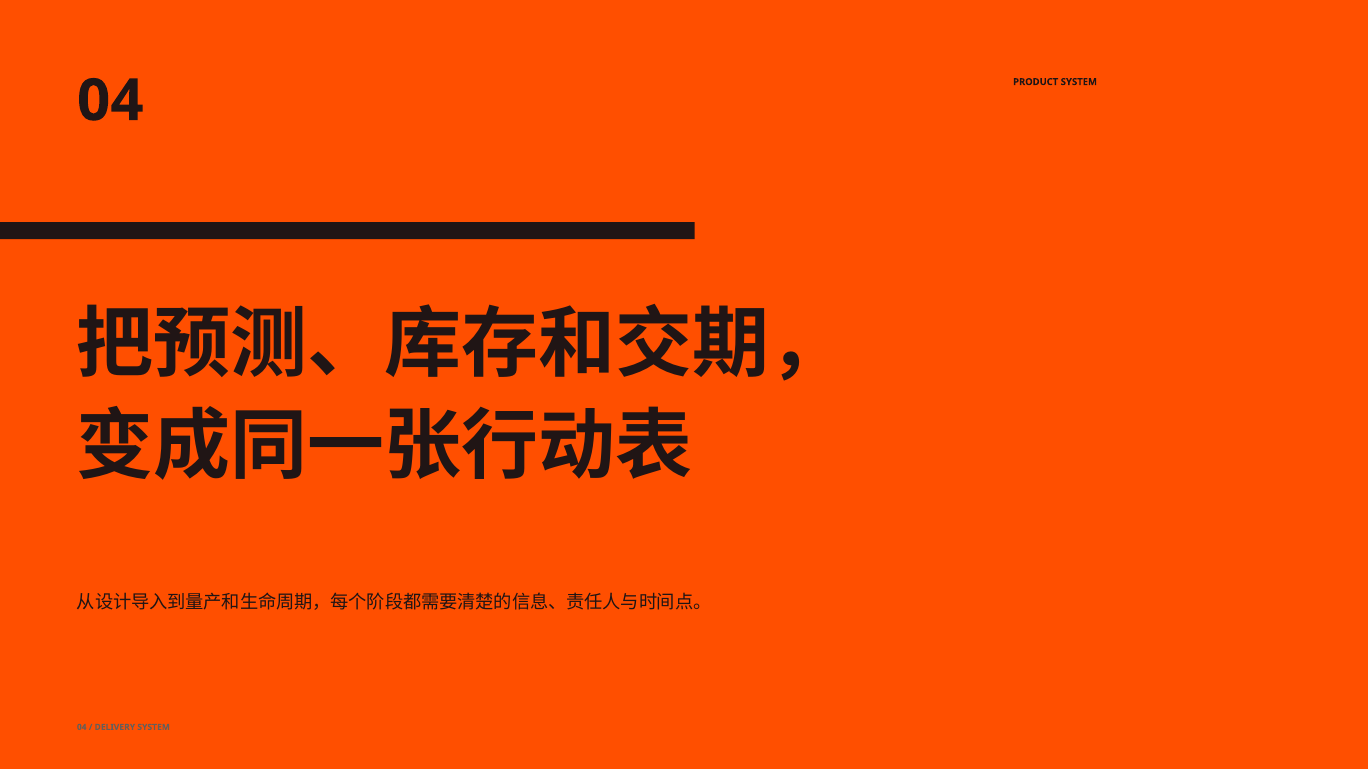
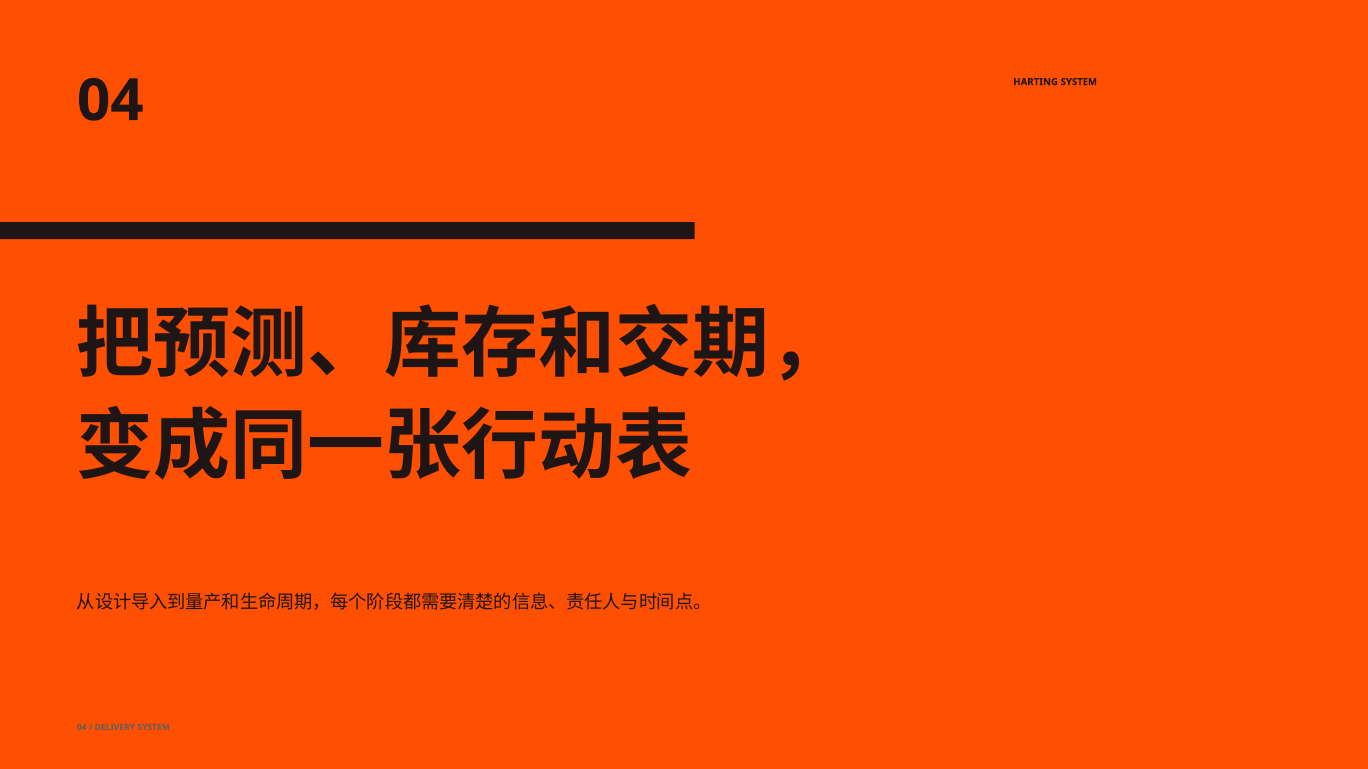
PRODUCT: PRODUCT -> HARTING
